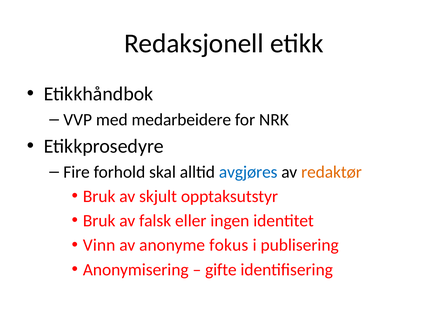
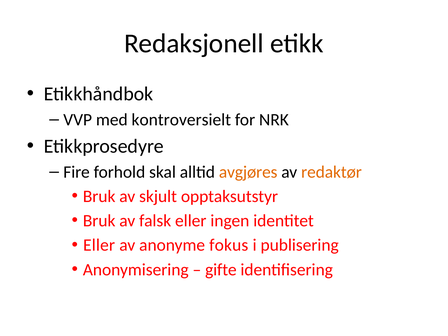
medarbeidere: medarbeidere -> kontroversielt
avgjøres colour: blue -> orange
Vinn at (99, 245): Vinn -> Eller
